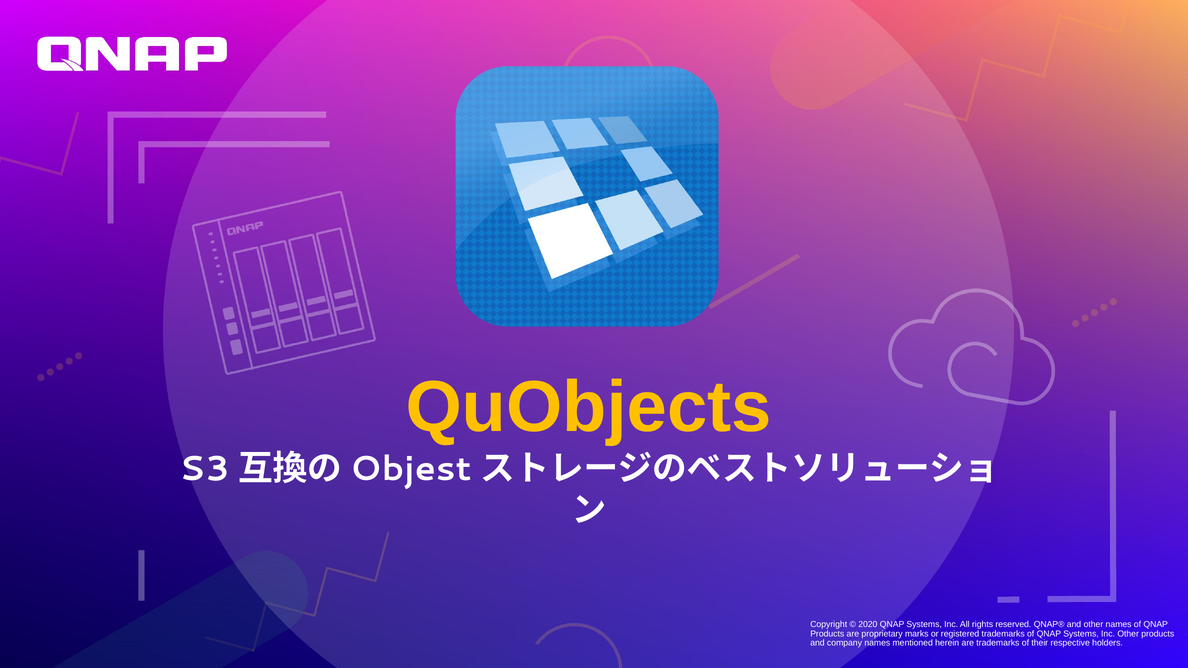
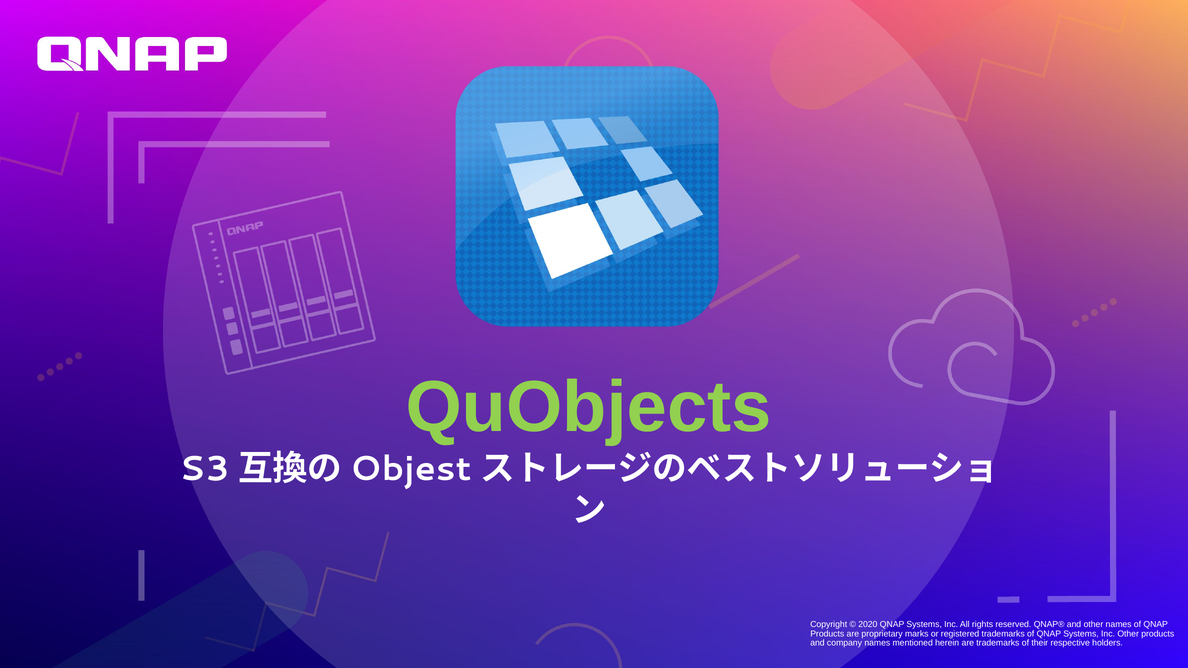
QuObjects colour: yellow -> light green
